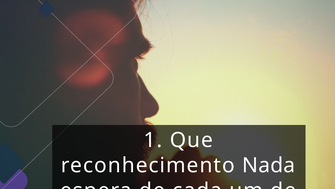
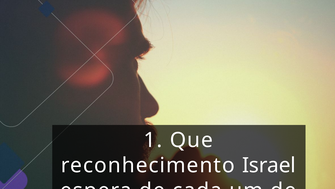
Nada: Nada -> Israel
